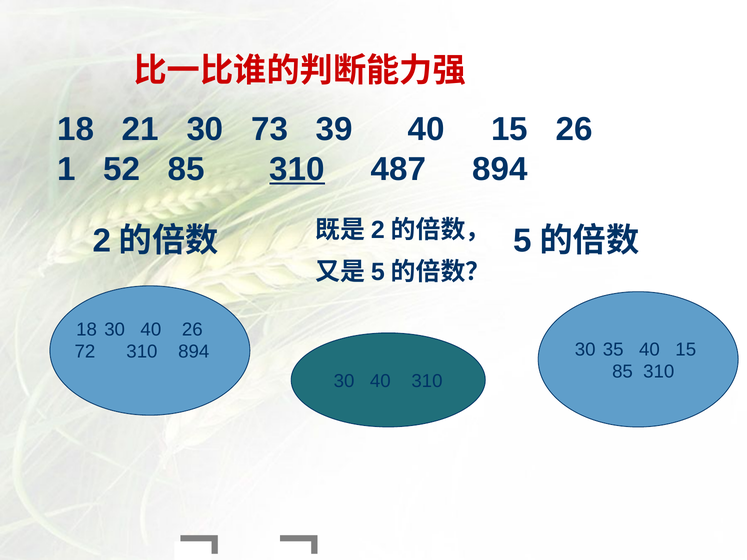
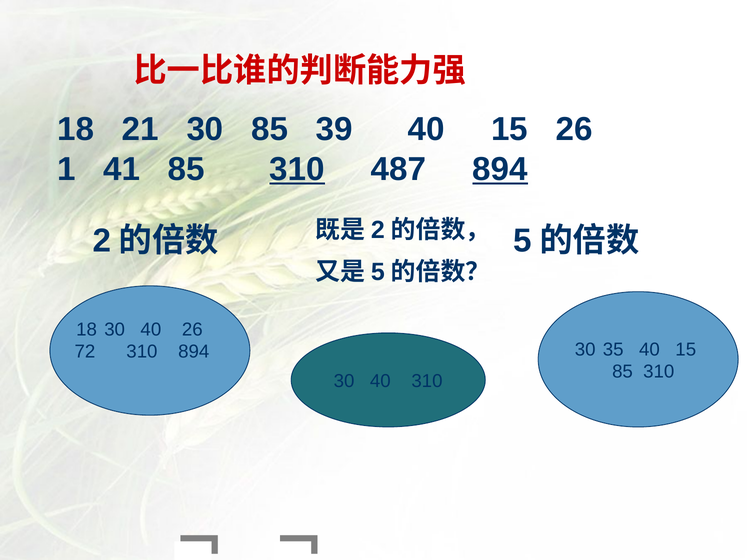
30 73: 73 -> 85
52: 52 -> 41
894 at (500, 169) underline: none -> present
